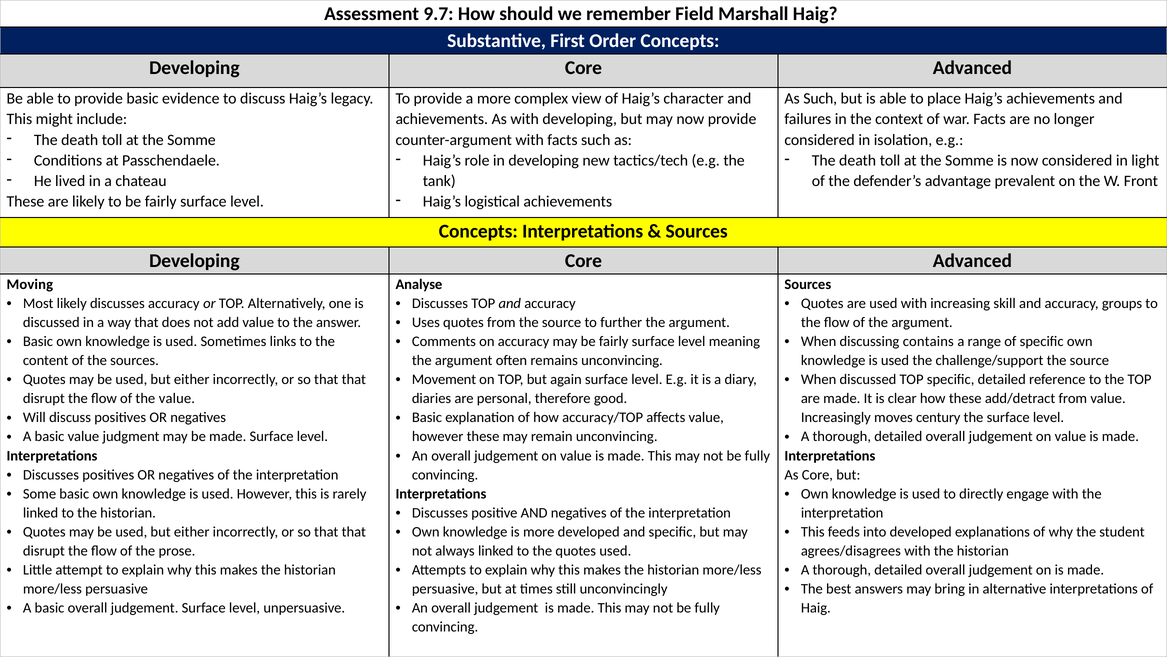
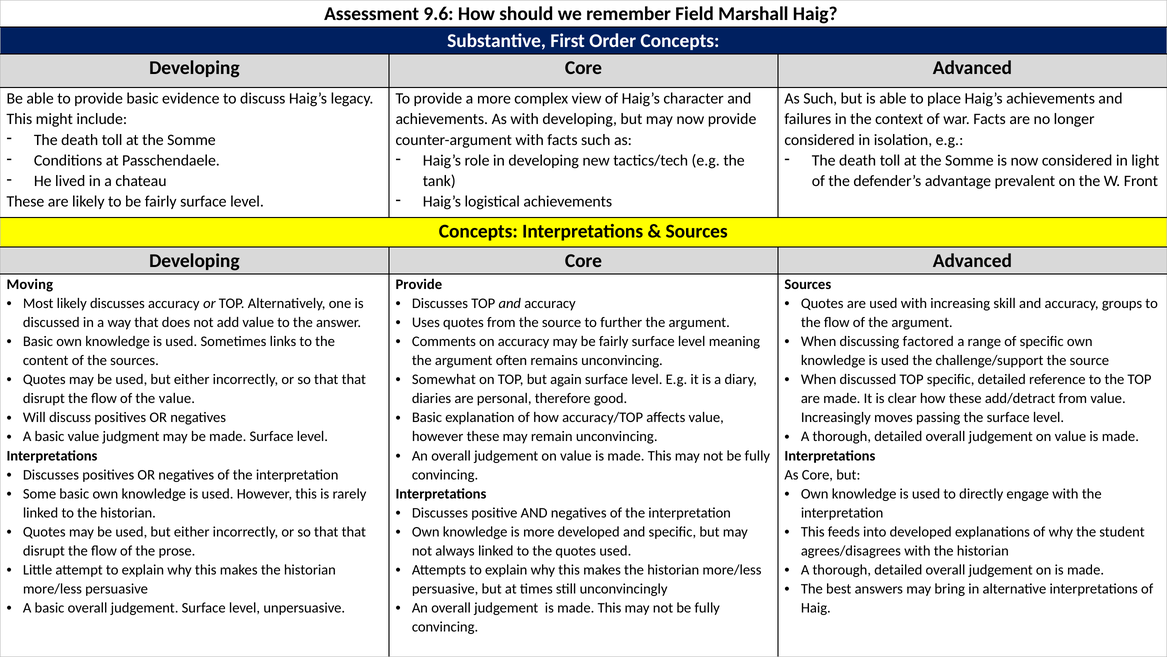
9.7: 9.7 -> 9.6
Analyse at (419, 284): Analyse -> Provide
contains: contains -> factored
Movement: Movement -> Somewhat
century: century -> passing
